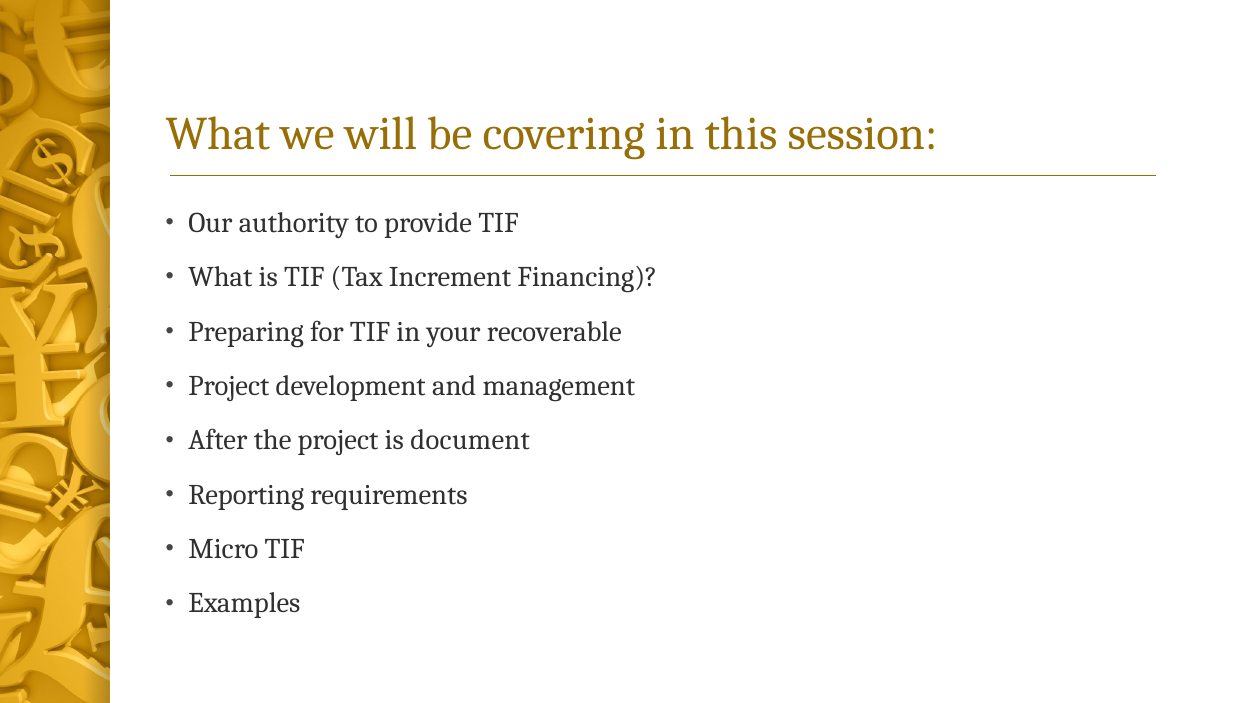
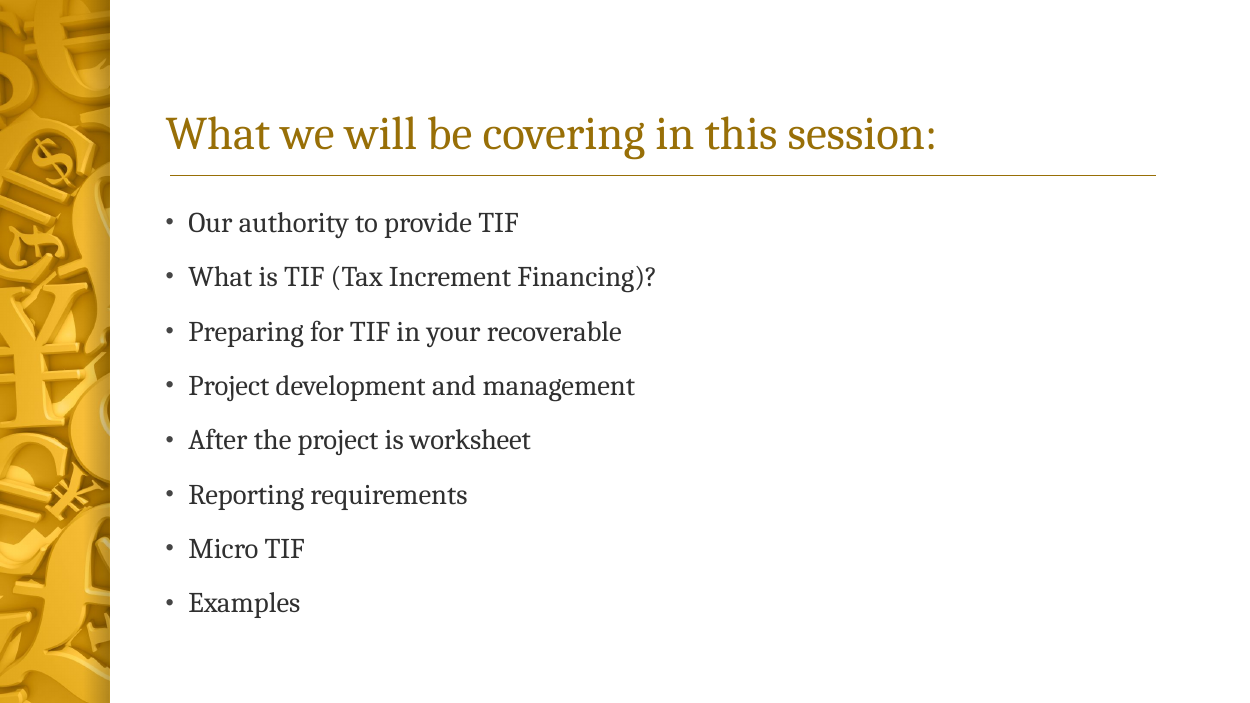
document: document -> worksheet
